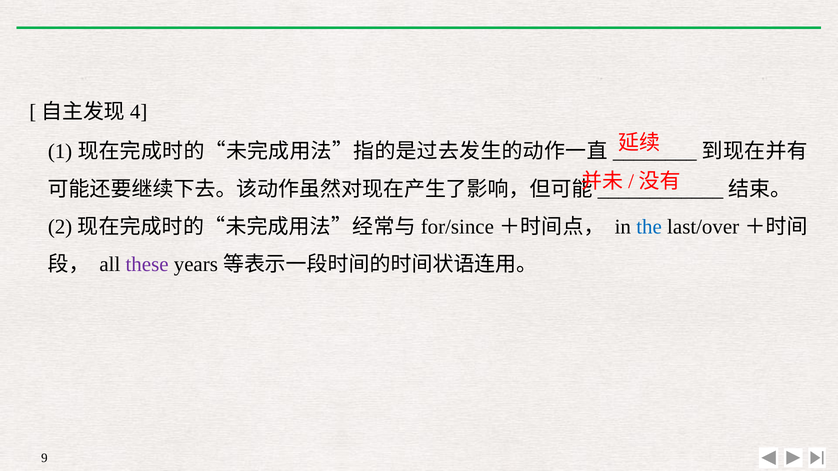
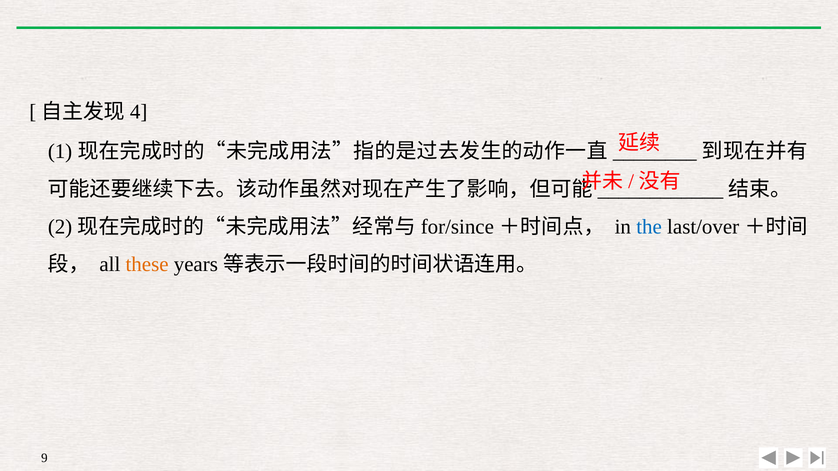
these colour: purple -> orange
